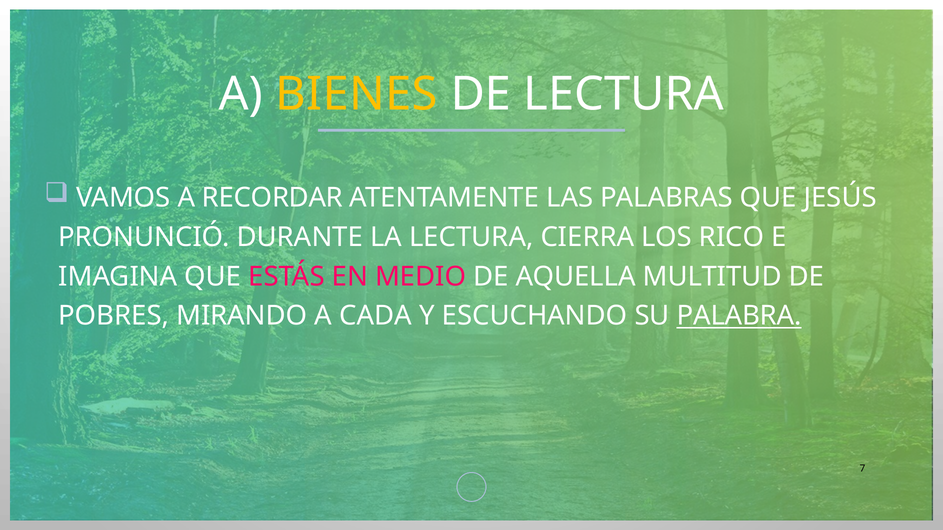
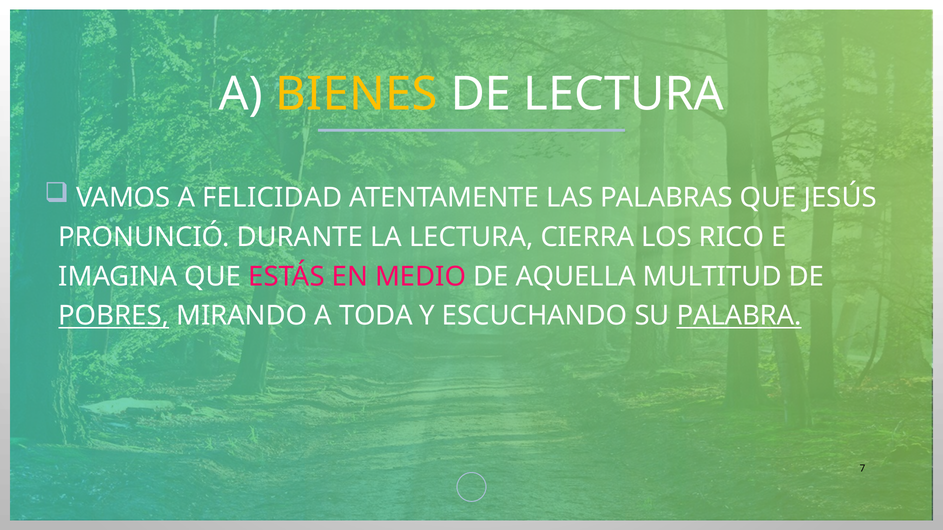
RECORDAR: RECORDAR -> FELICIDAD
POBRES underline: none -> present
CADA: CADA -> TODA
